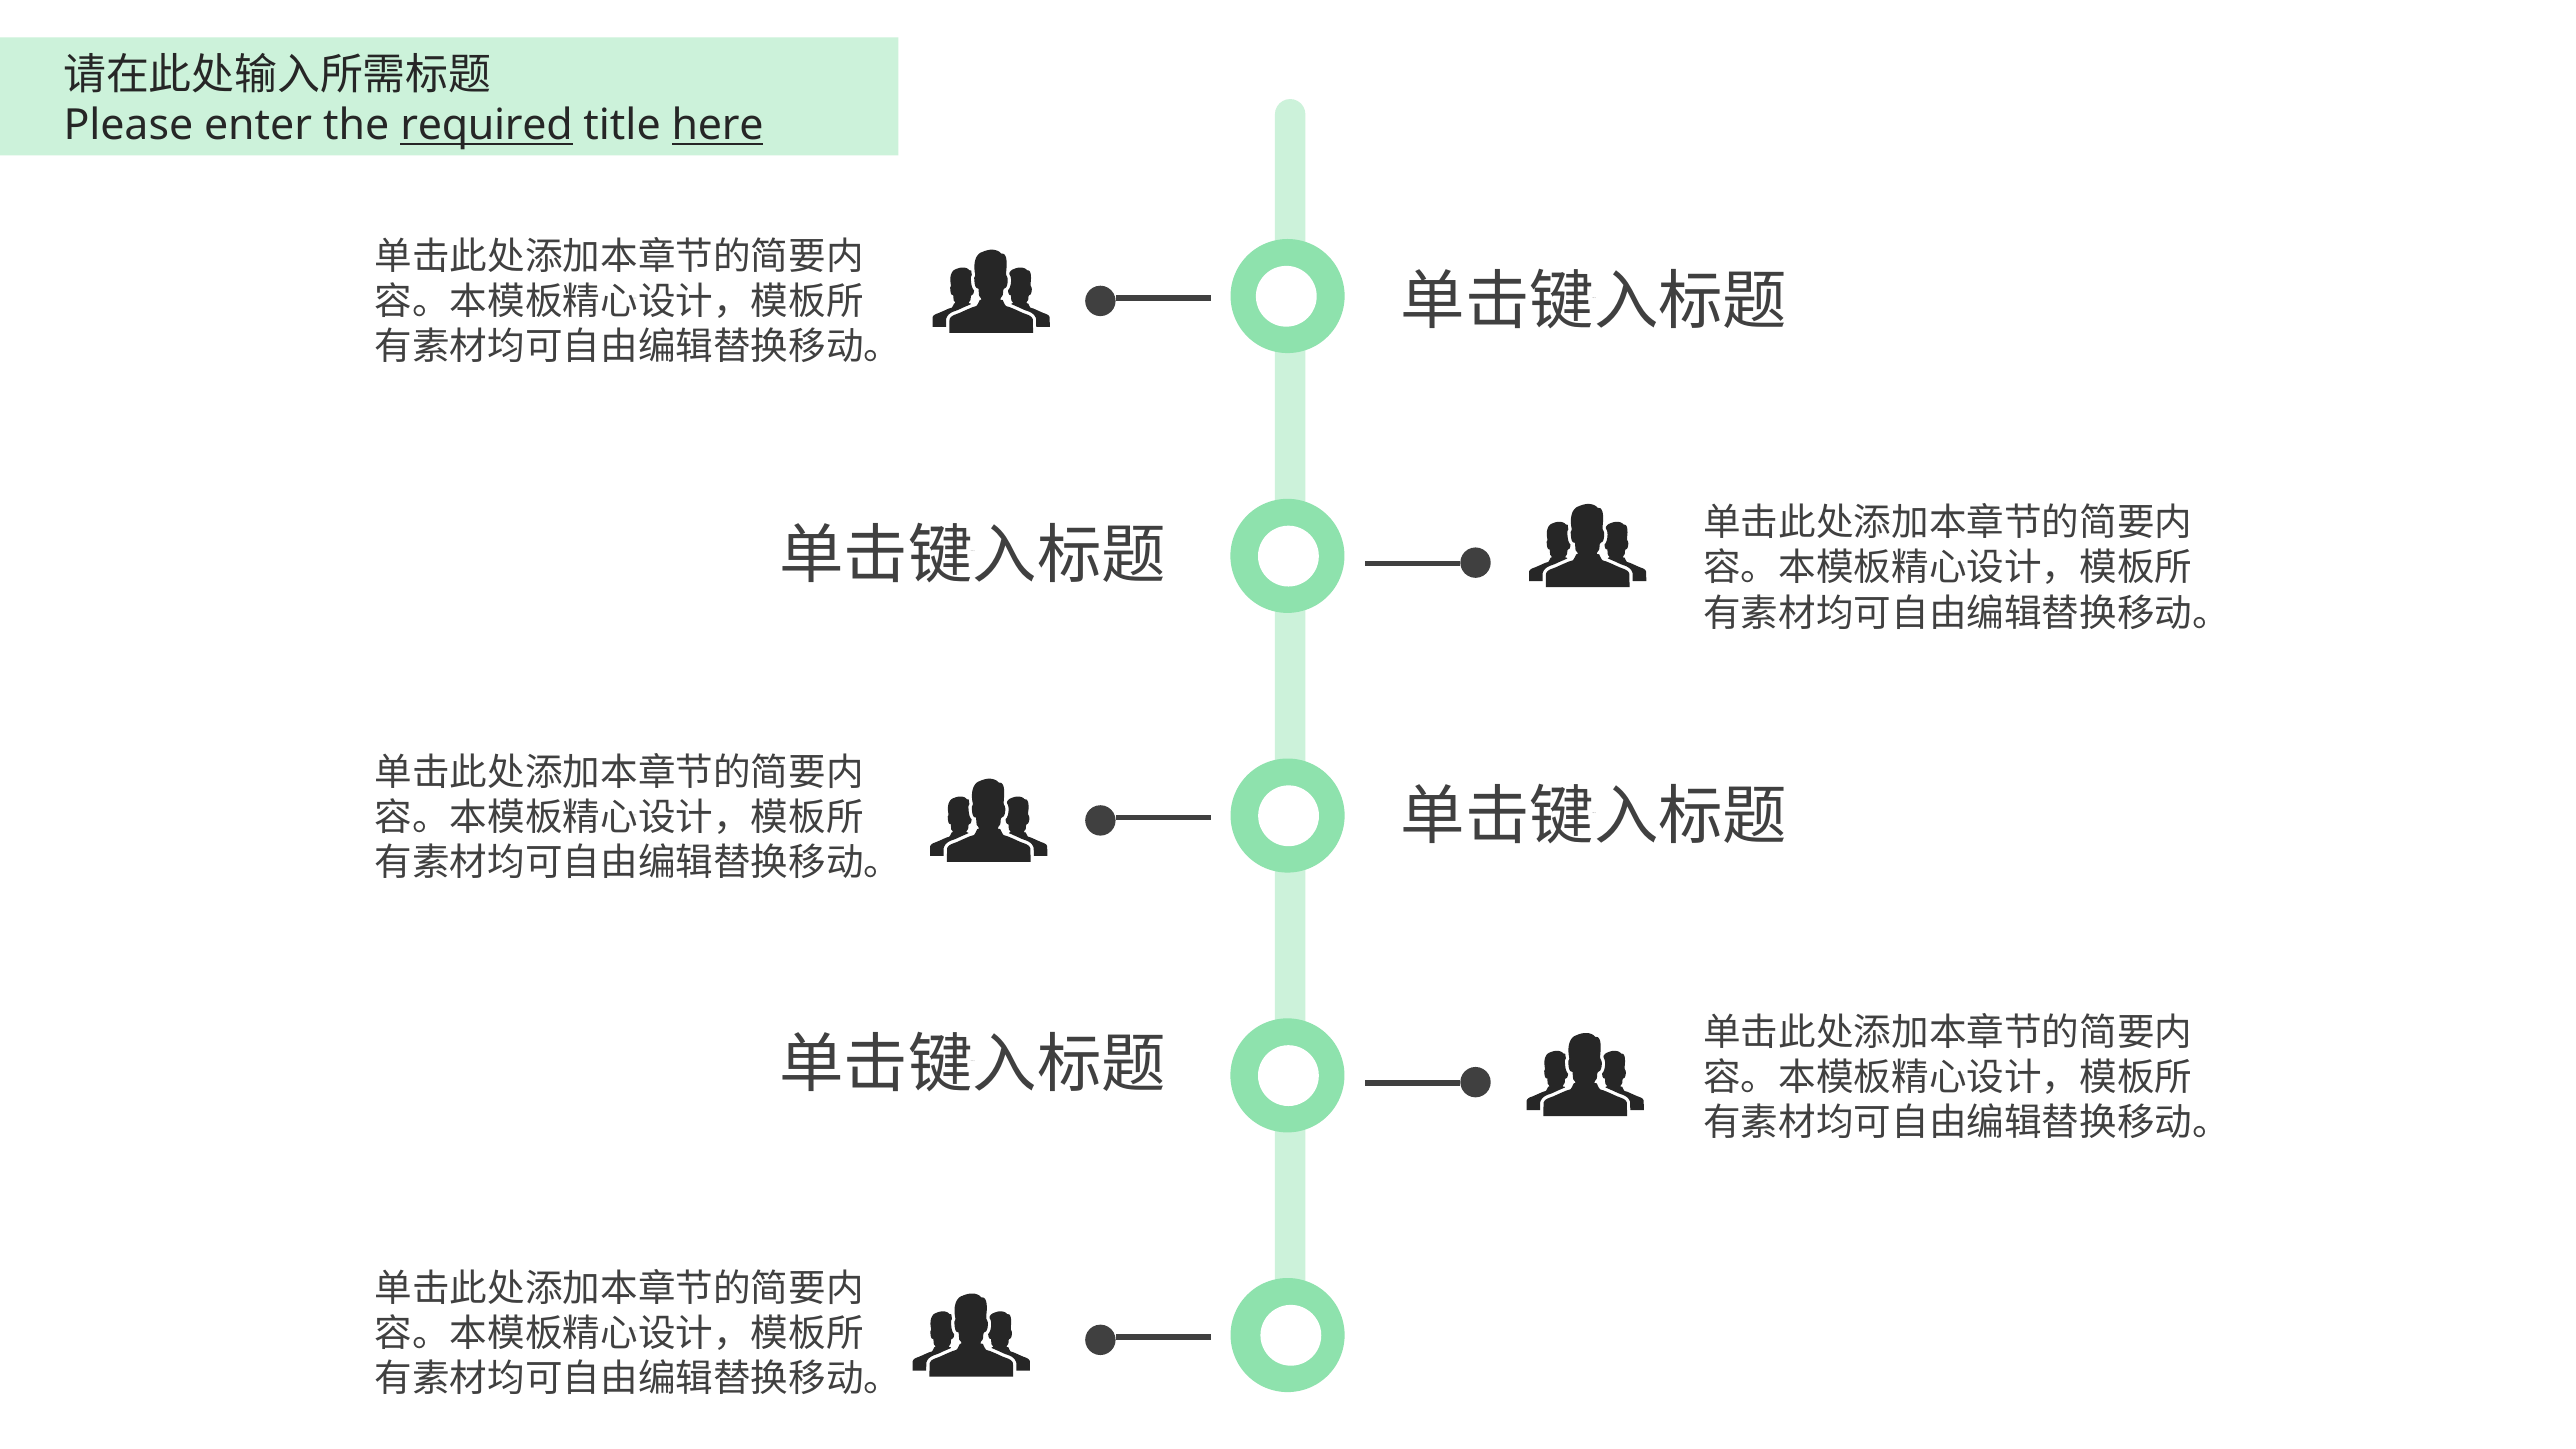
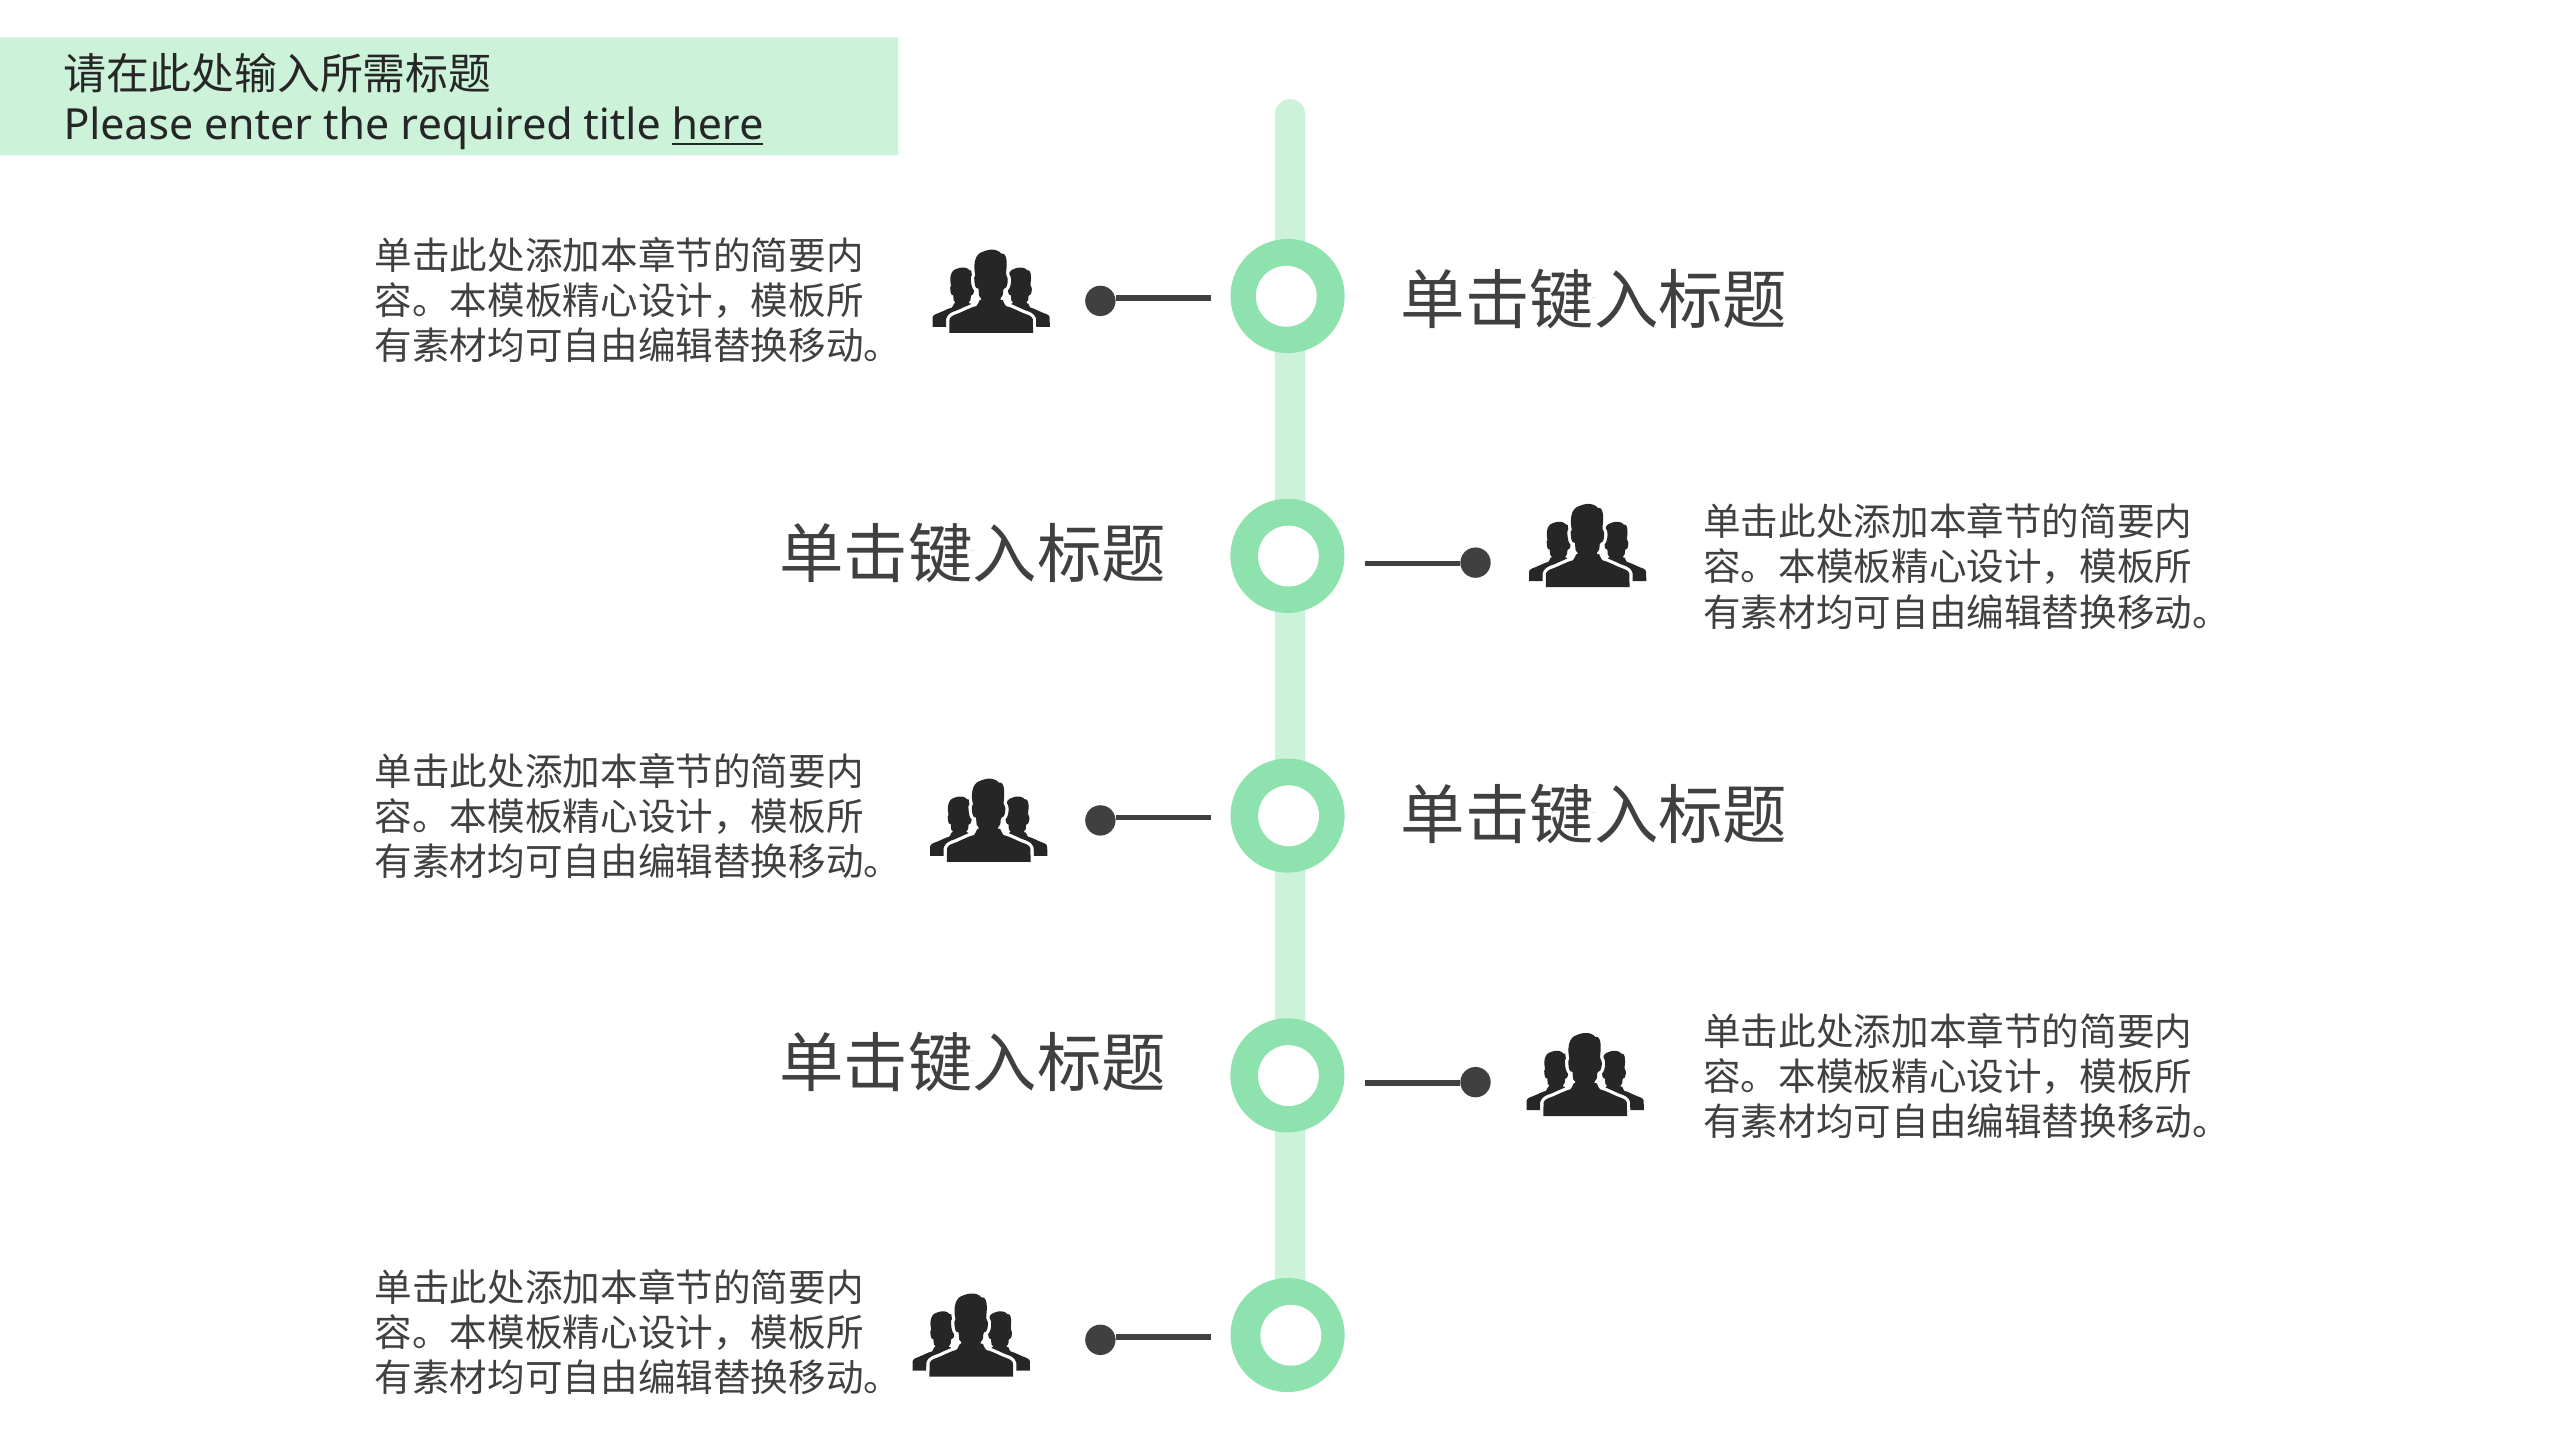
required underline: present -> none
